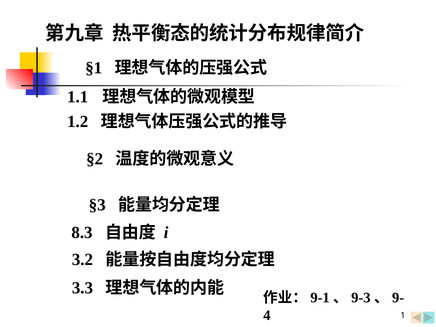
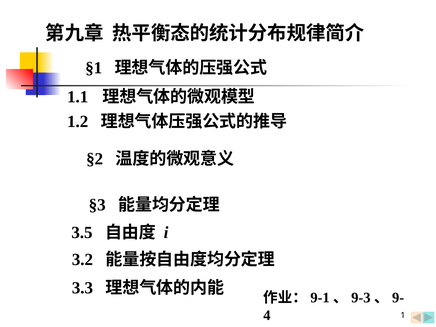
8.3: 8.3 -> 3.5
